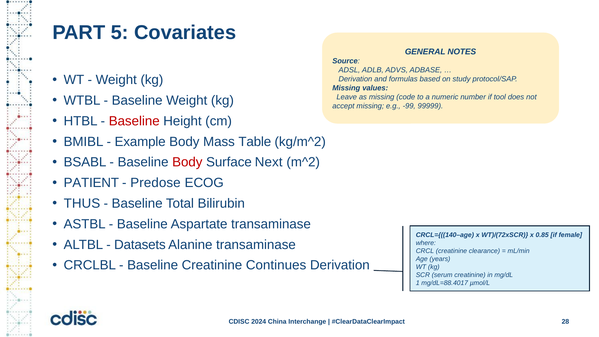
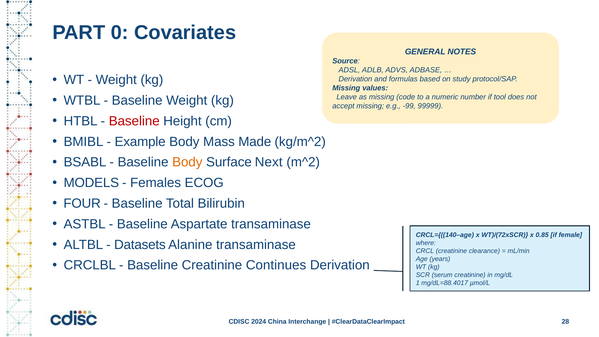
5: 5 -> 0
Table: Table -> Made
Body at (187, 162) colour: red -> orange
PATIENT: PATIENT -> MODELS
Predose: Predose -> Females
THUS: THUS -> FOUR
